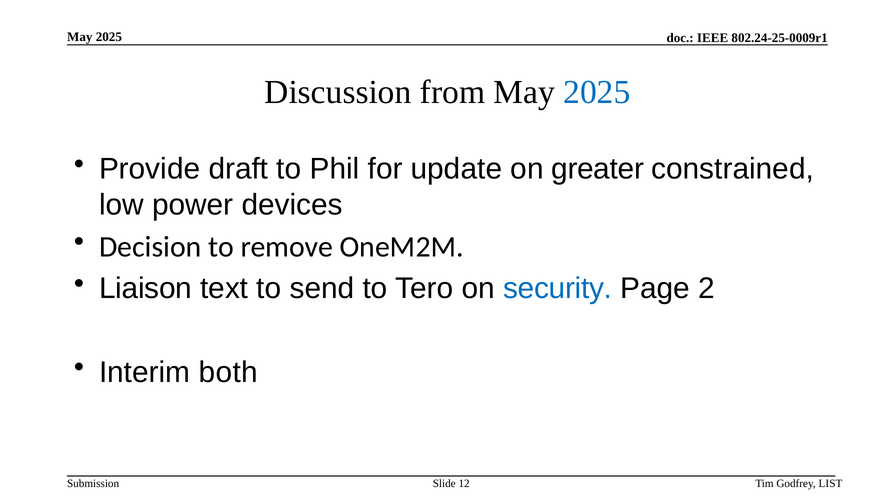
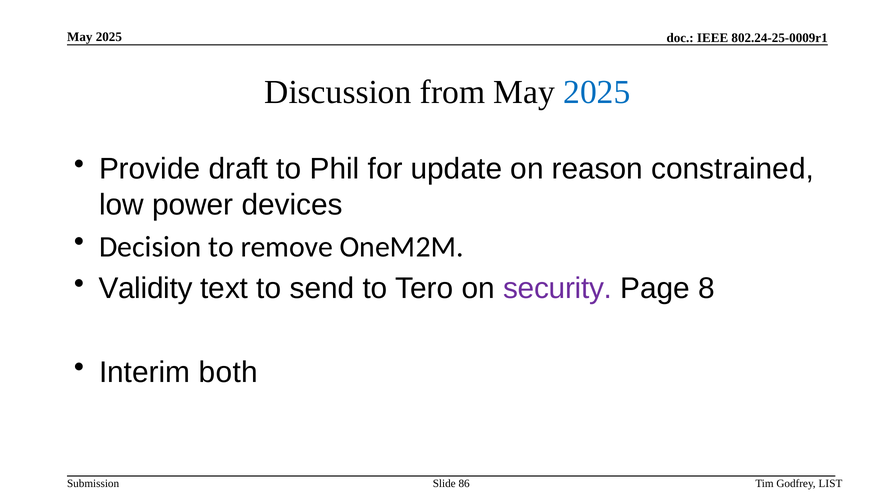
greater: greater -> reason
Liaison: Liaison -> Validity
security colour: blue -> purple
2: 2 -> 8
12: 12 -> 86
